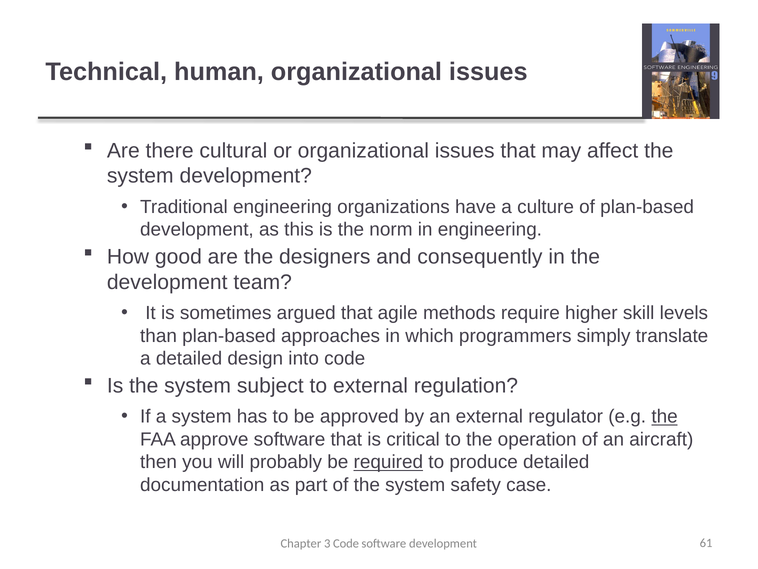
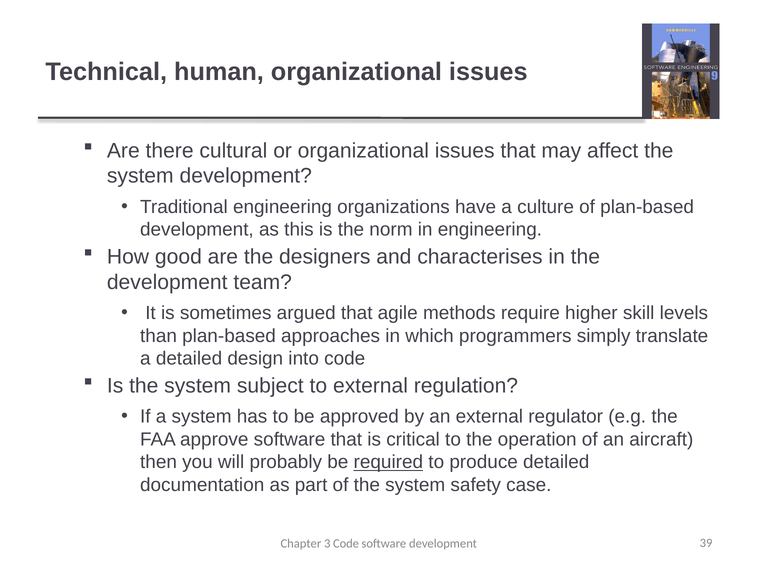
consequently: consequently -> characterises
the at (665, 416) underline: present -> none
61: 61 -> 39
